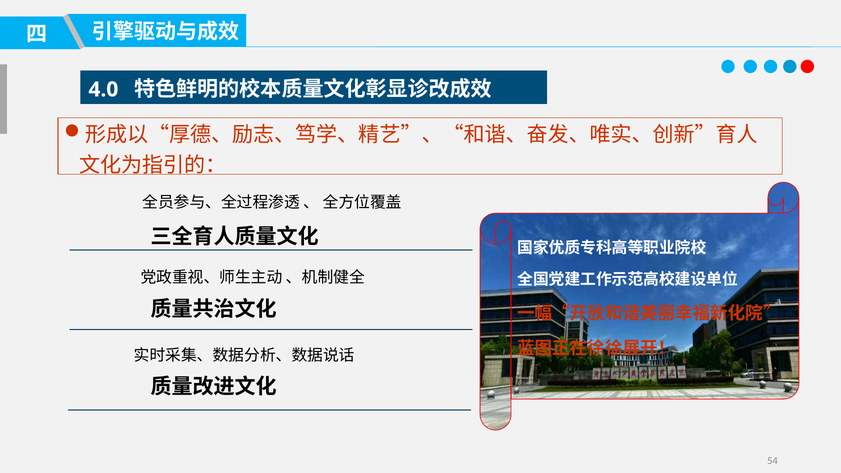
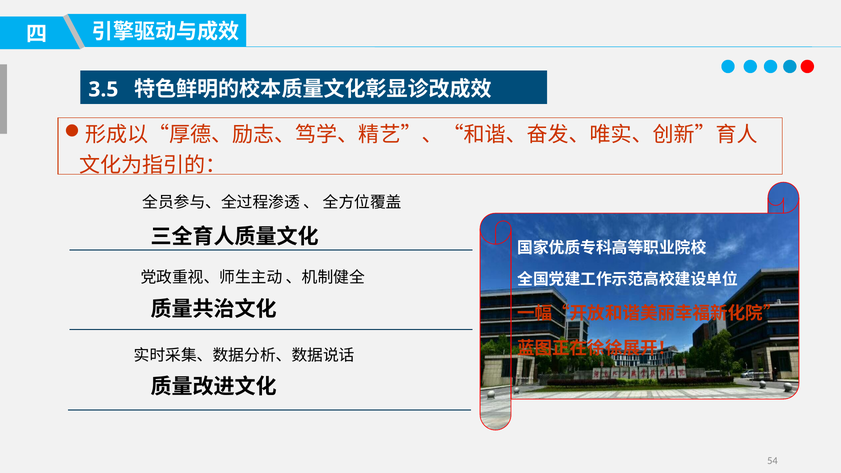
4.0: 4.0 -> 3.5
